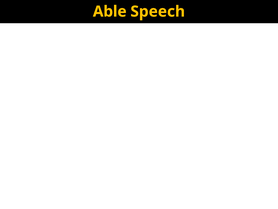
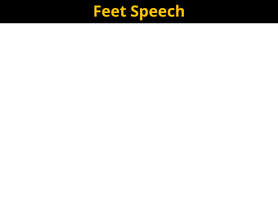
Able: Able -> Feet
